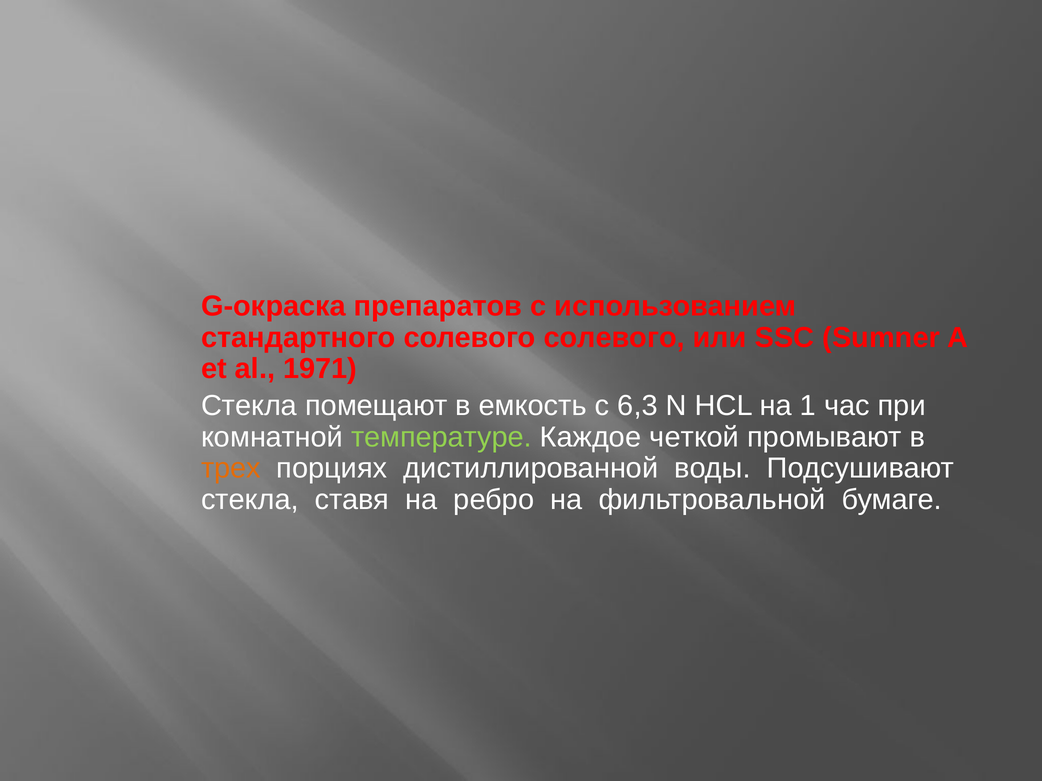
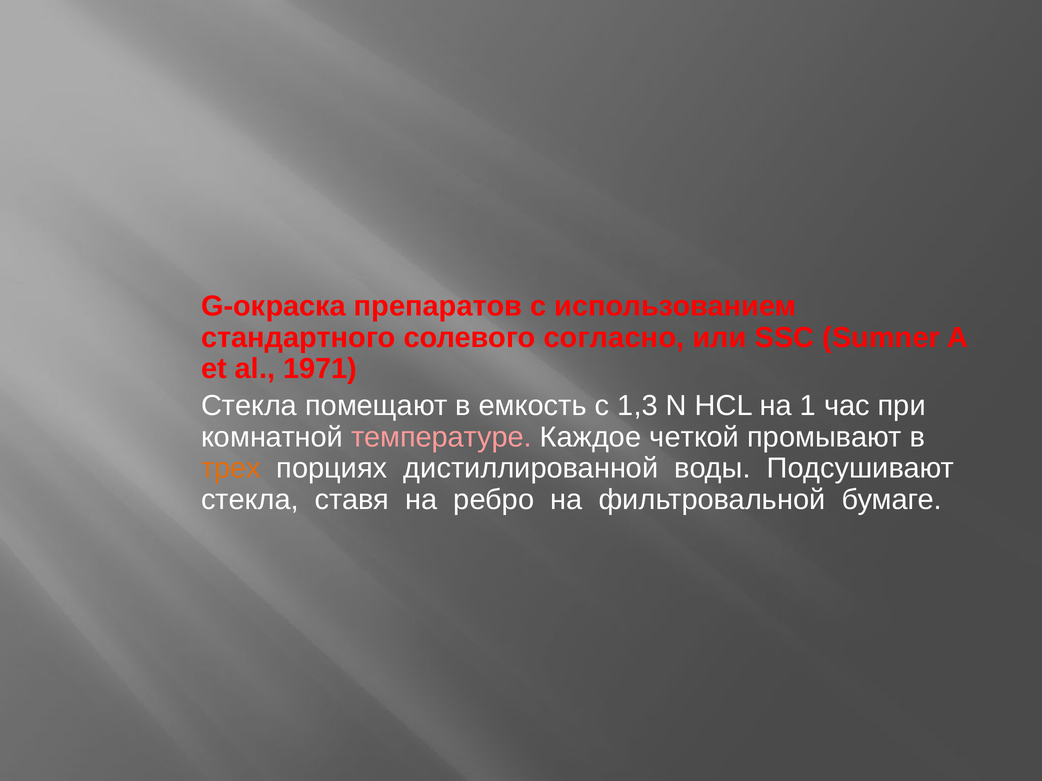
солевого солевого: солевого -> согласно
6,3: 6,3 -> 1,3
температуре colour: light green -> pink
